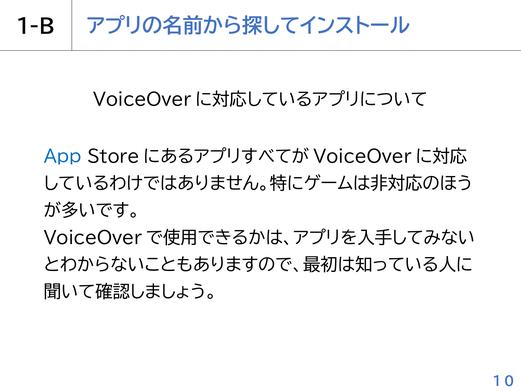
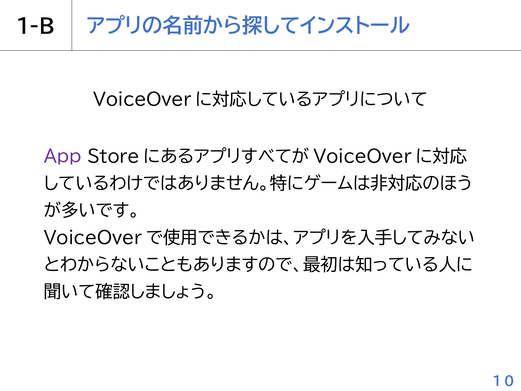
App colour: blue -> purple
